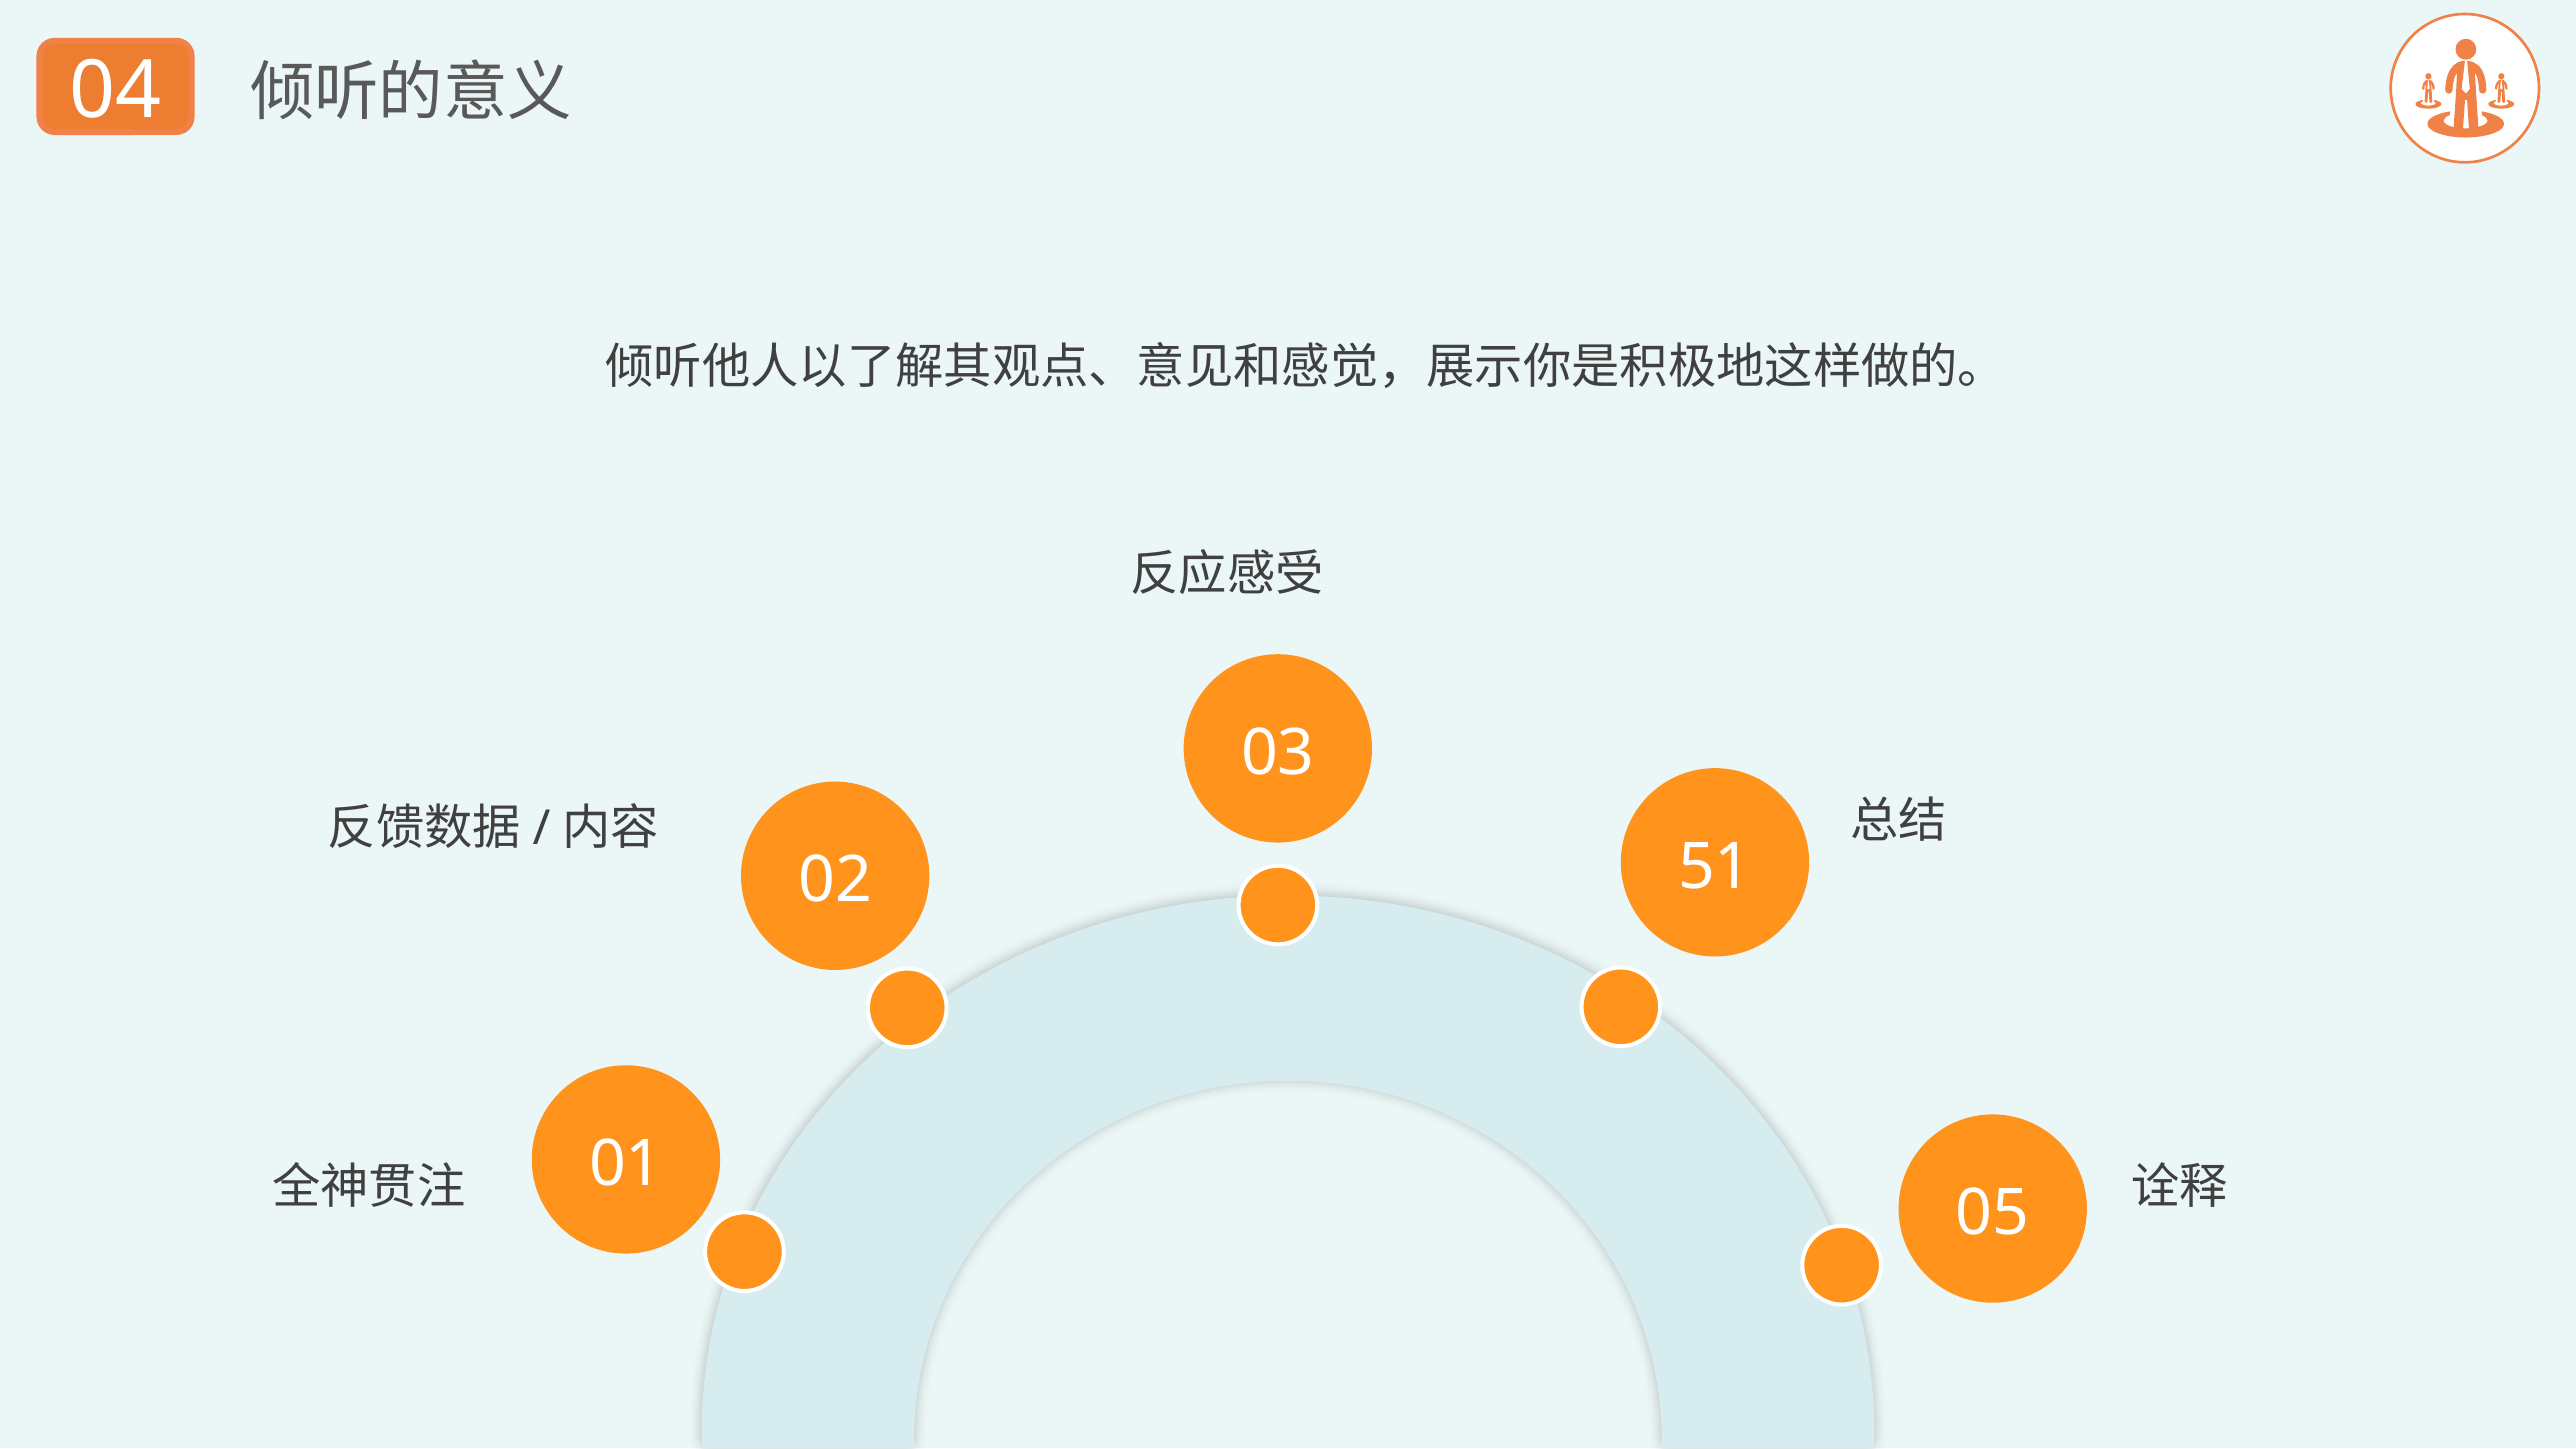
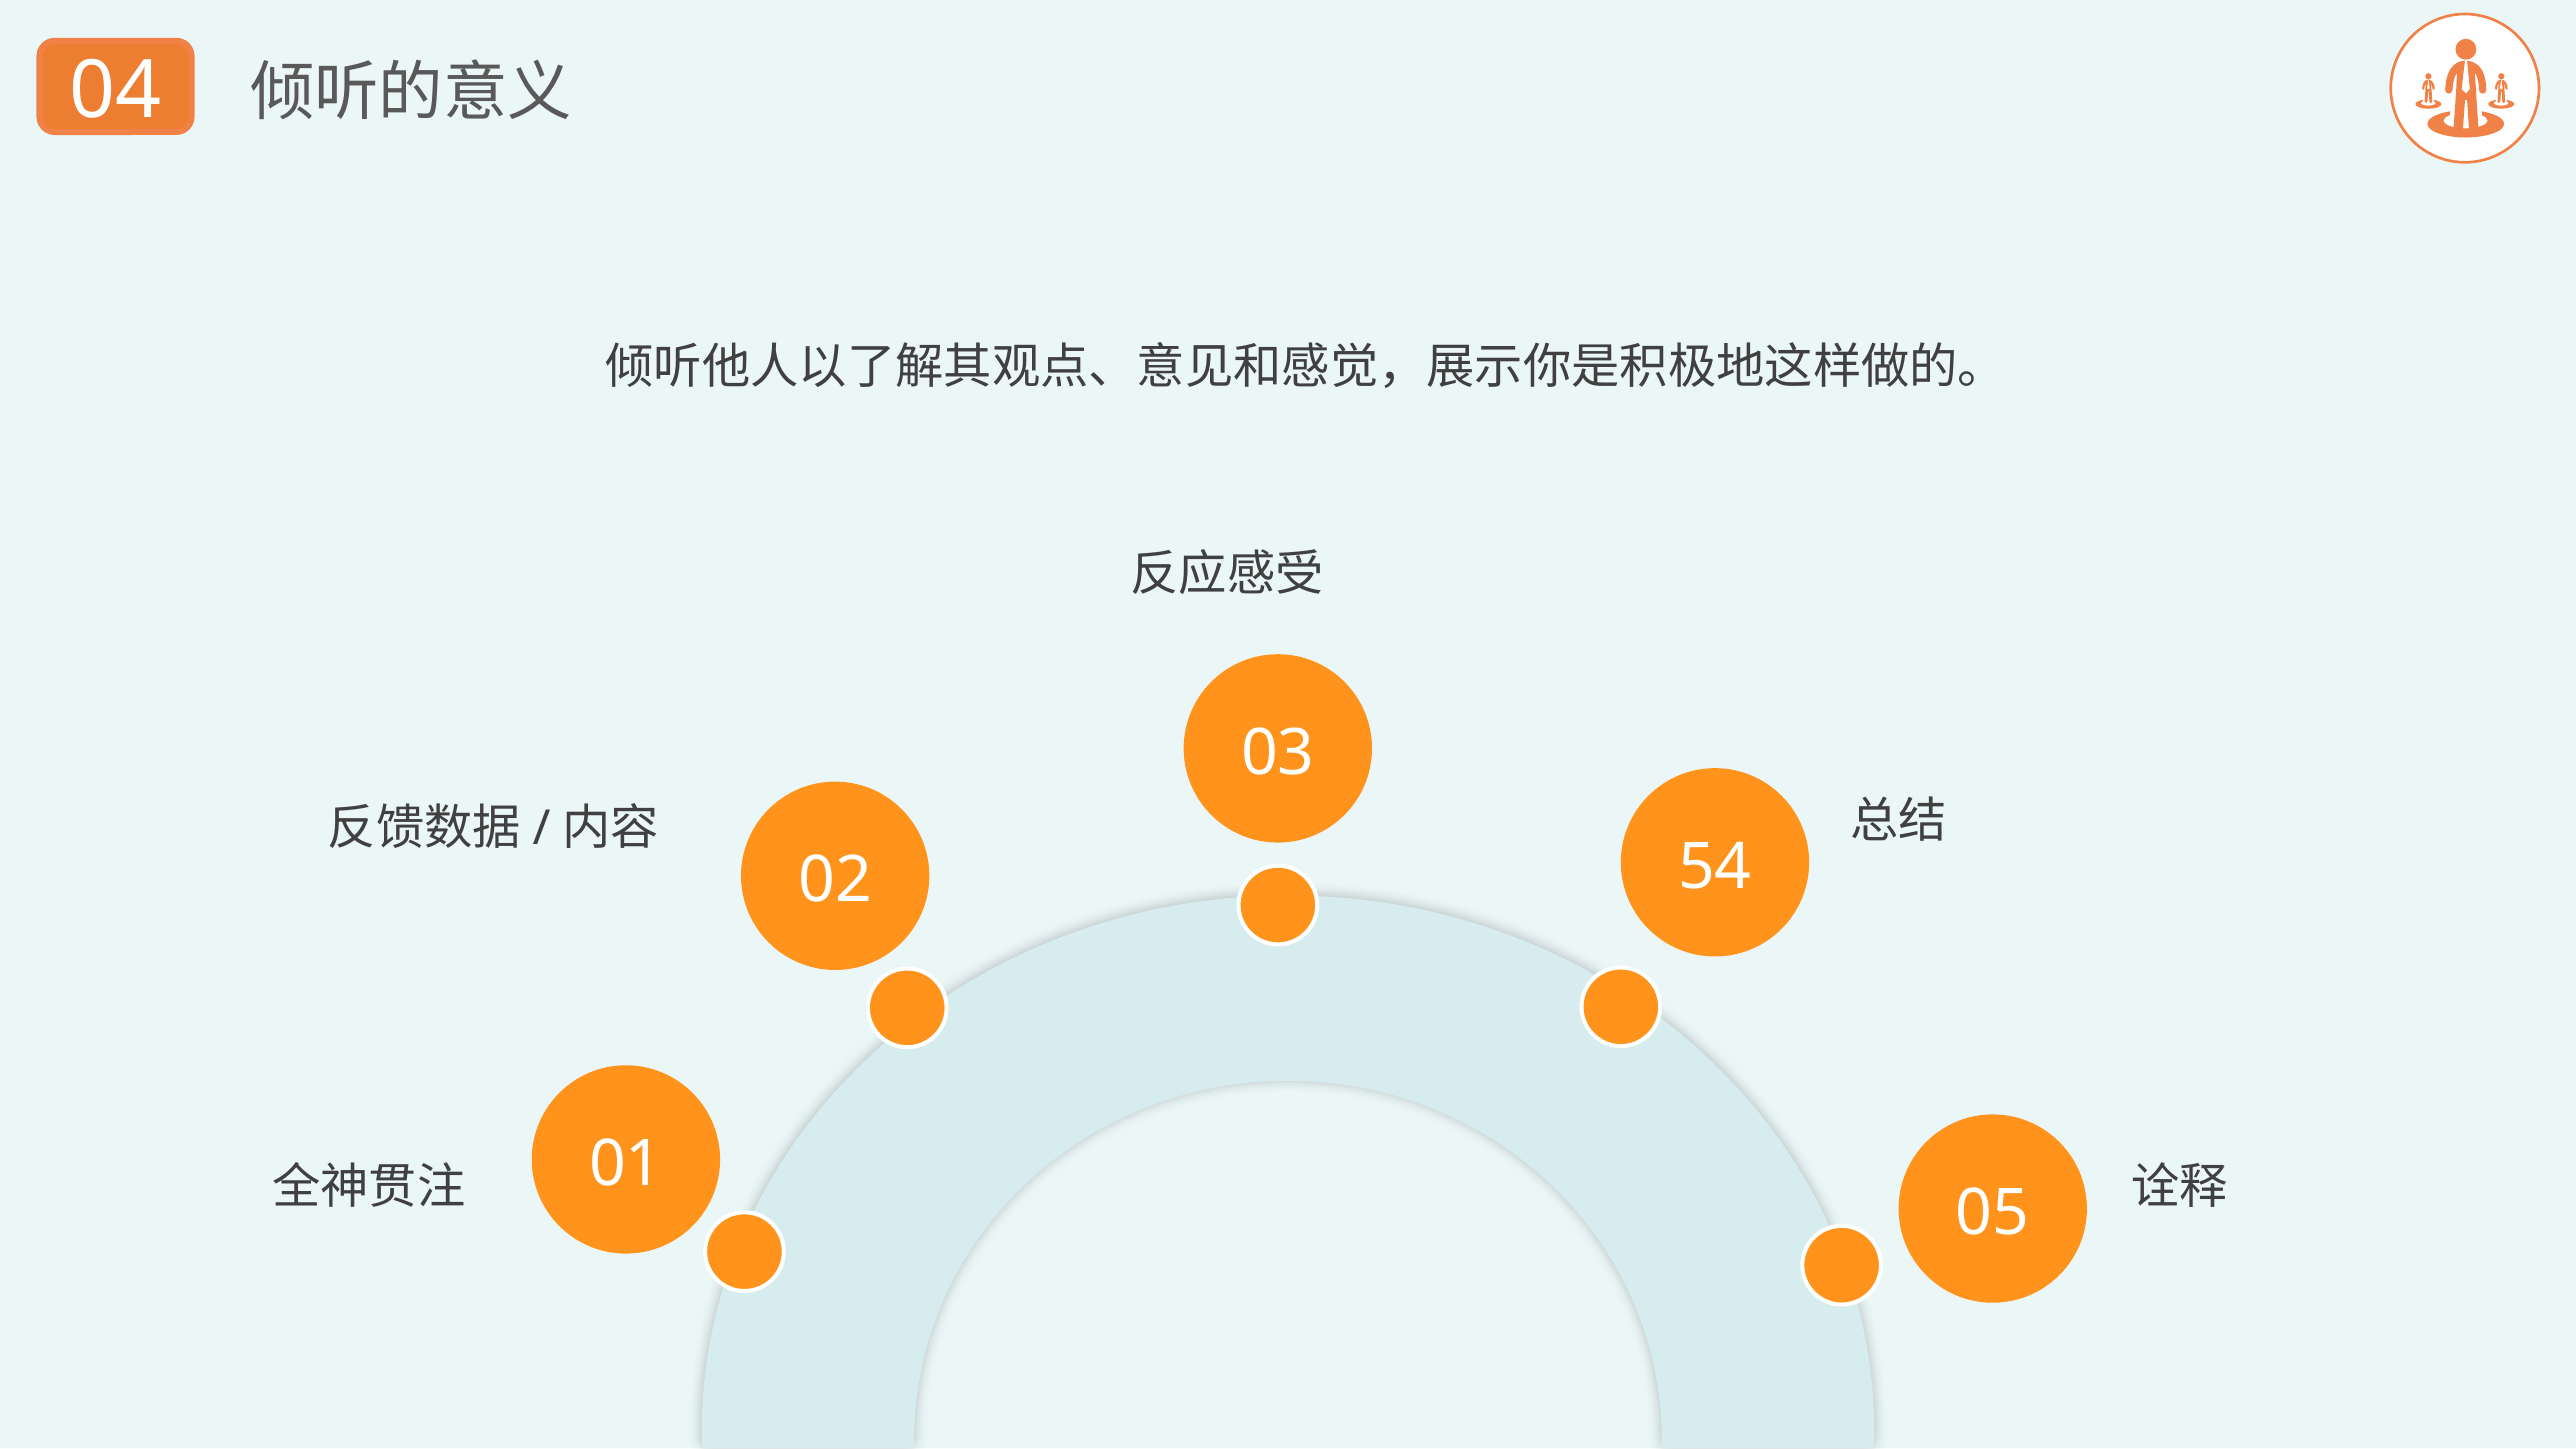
51: 51 -> 54
